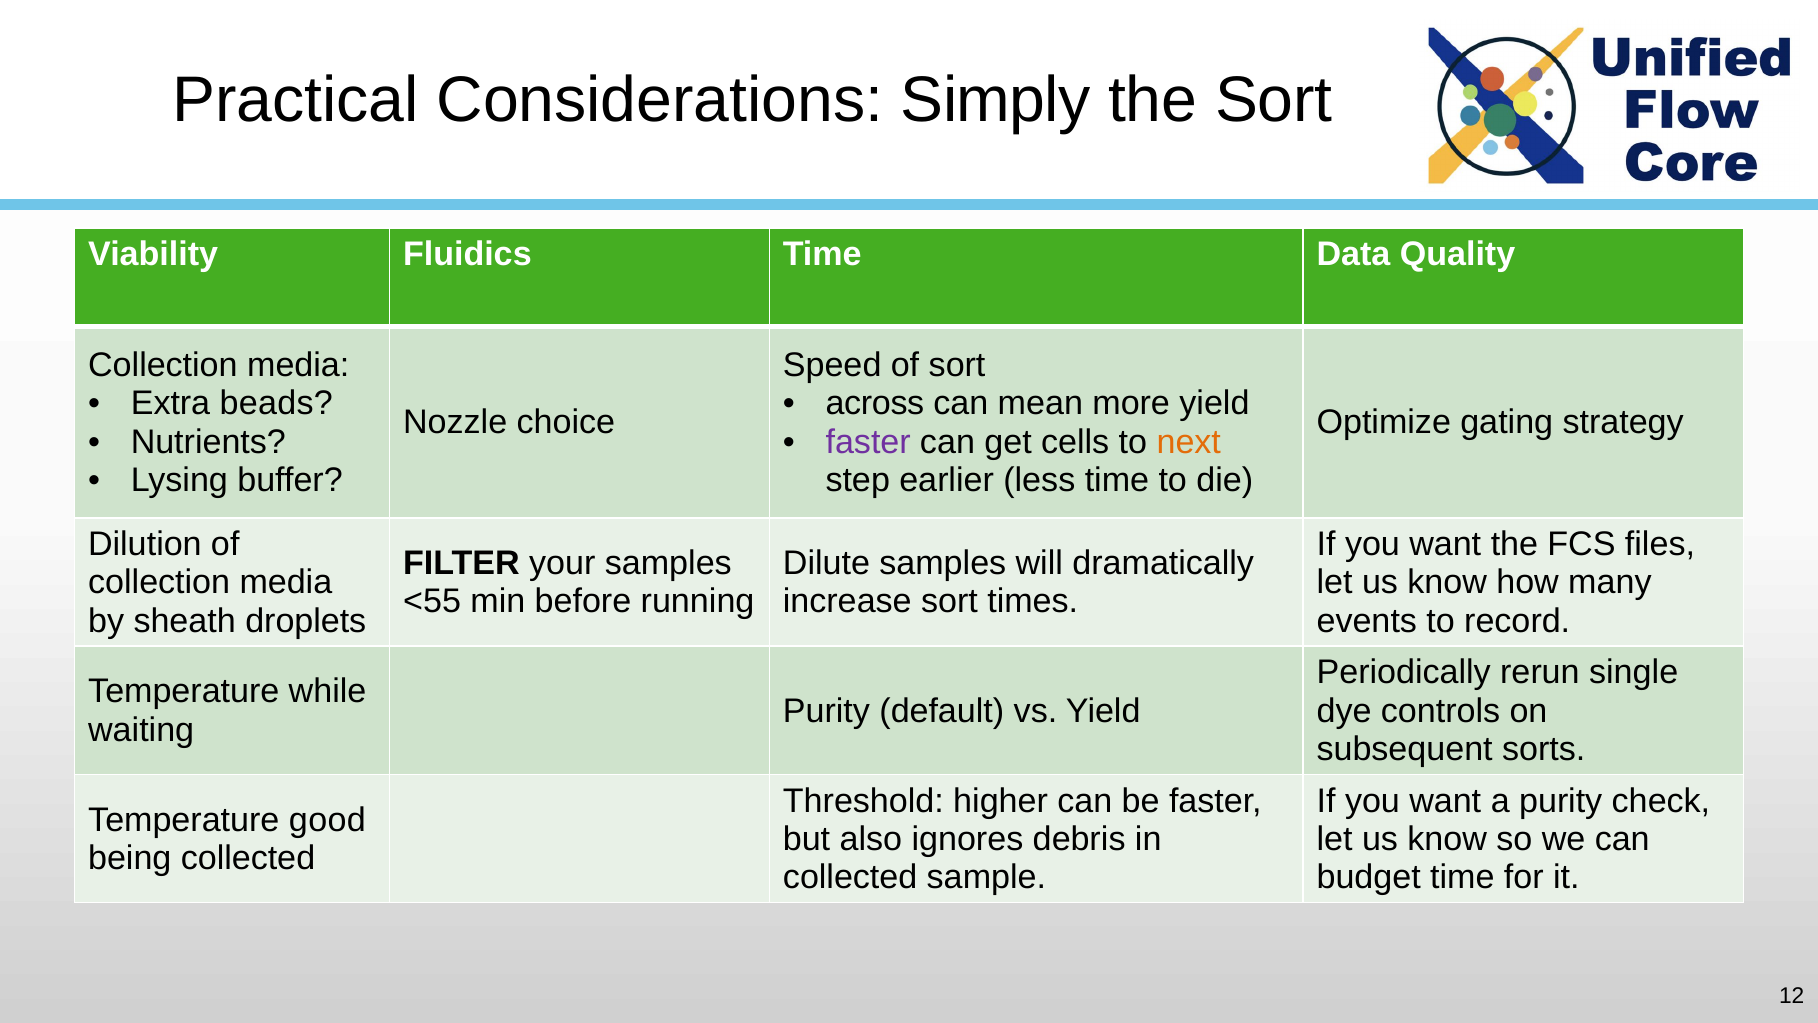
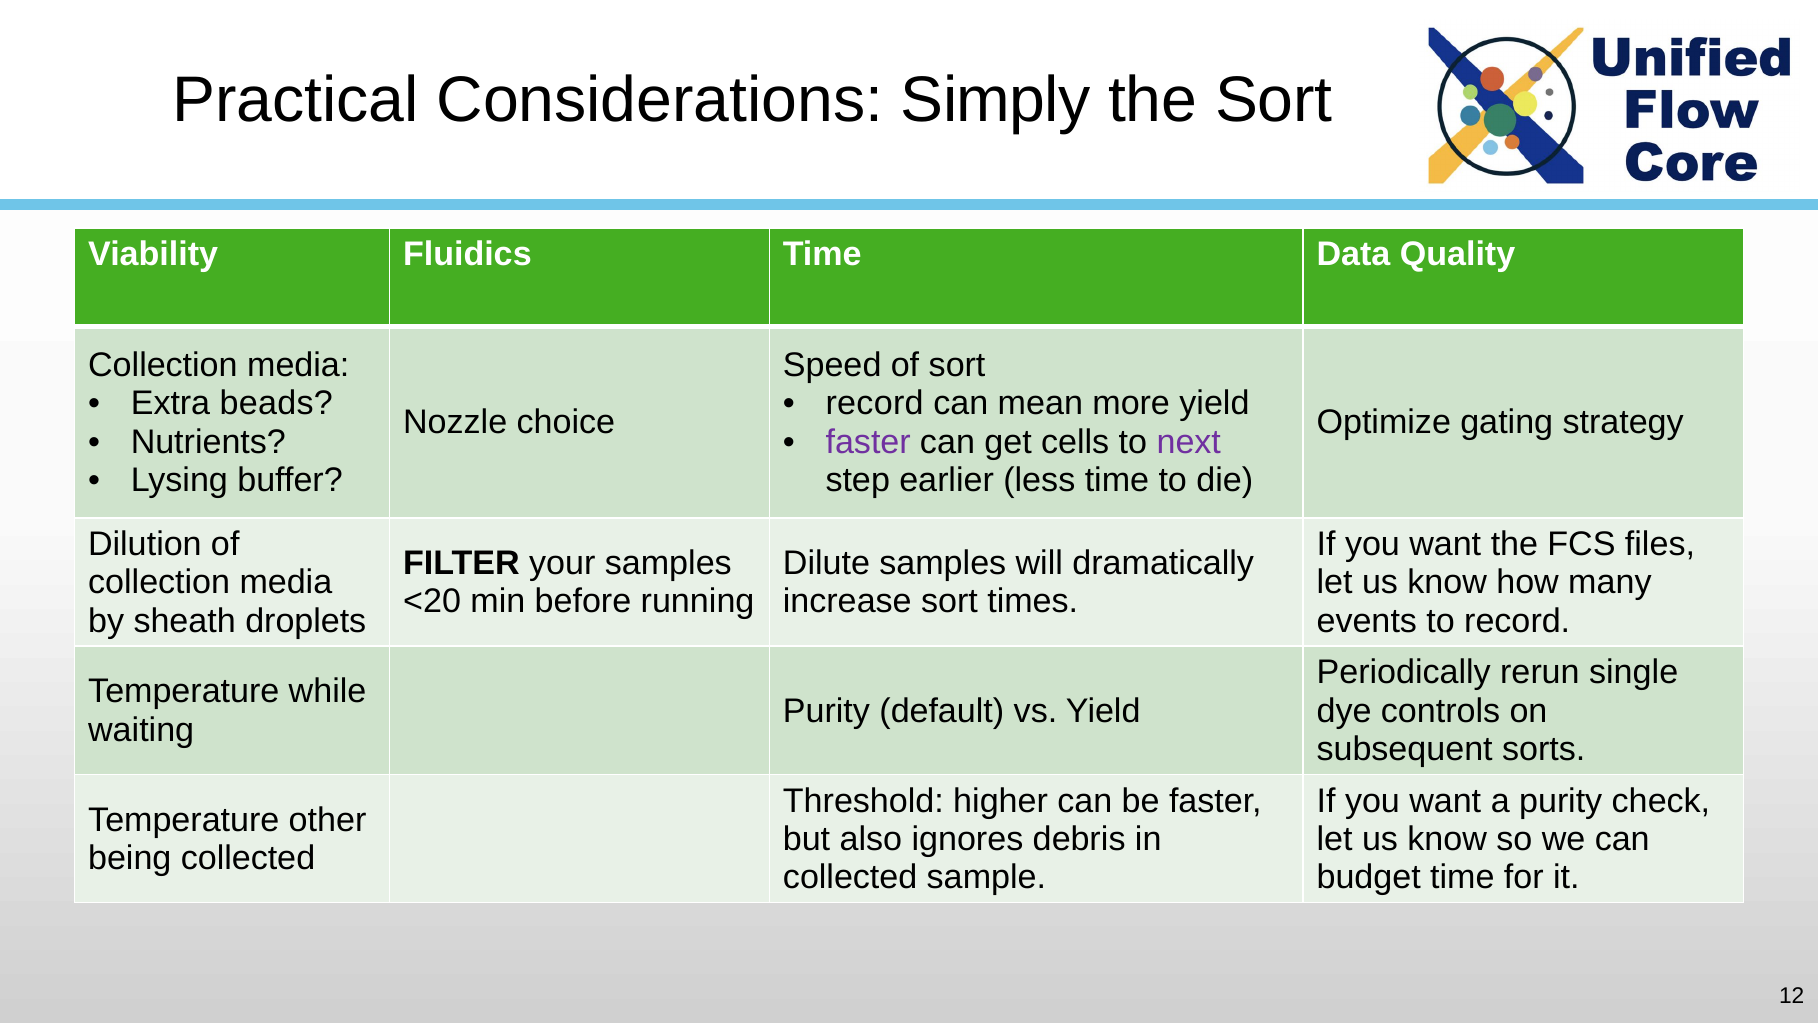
across at (875, 403): across -> record
next colour: orange -> purple
<55: <55 -> <20
good: good -> other
